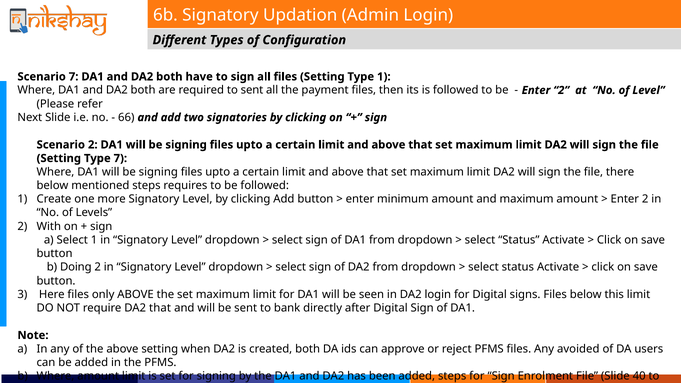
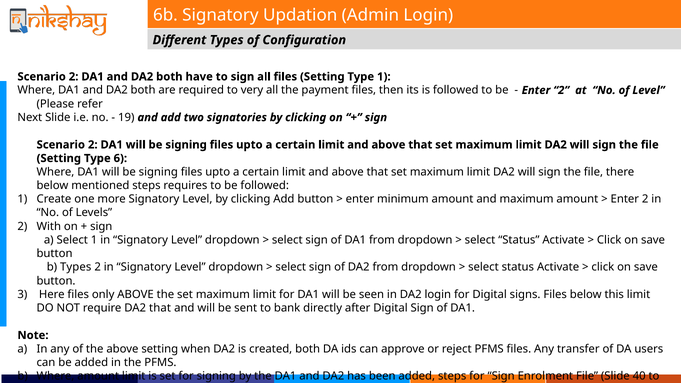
7 at (74, 77): 7 -> 2
to sent: sent -> very
66: 66 -> 19
Type 7: 7 -> 6
b Doing: Doing -> Types
avoided: avoided -> transfer
